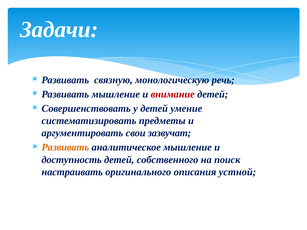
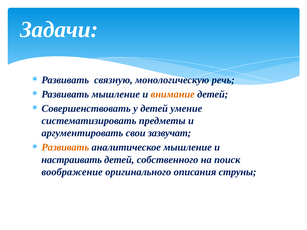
внимание colour: red -> orange
доступность: доступность -> настраивать
настраивать: настраивать -> воображение
устной: устной -> струны
